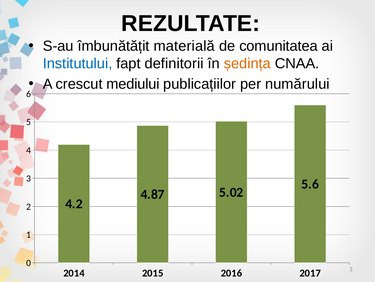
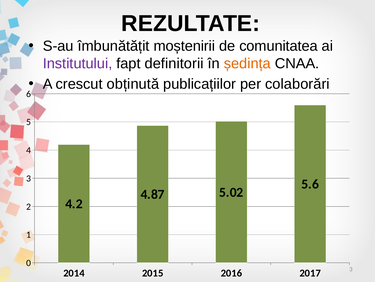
materială: materială -> moștenirii
Institutului colour: blue -> purple
mediului: mediului -> obținută
numărului: numărului -> colaborări
